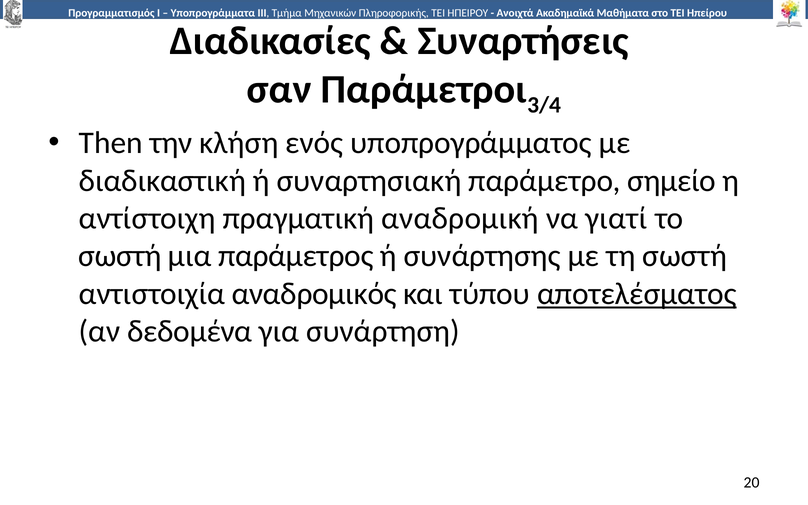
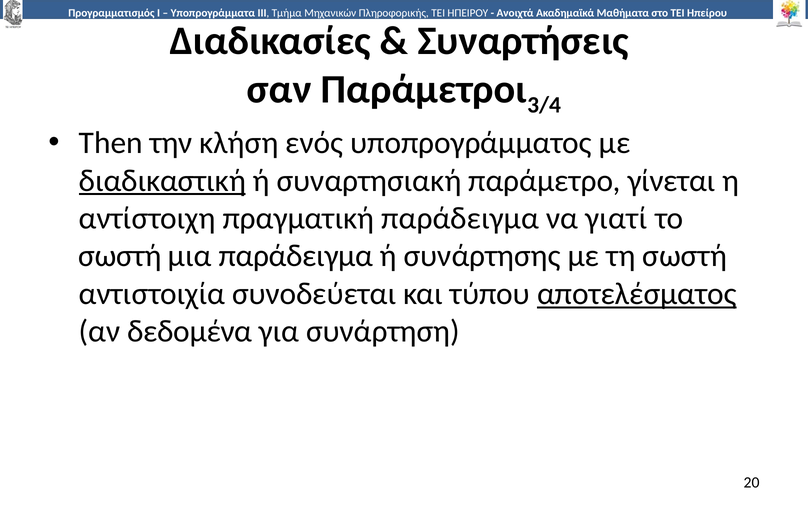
διαδικαστική underline: none -> present
σημείο: σημείο -> γίνεται
πραγματική αναδρομική: αναδρομική -> παράδειγμα
μια παράμετρος: παράμετρος -> παράδειγμα
αναδρομικός: αναδρομικός -> συνοδεύεται
